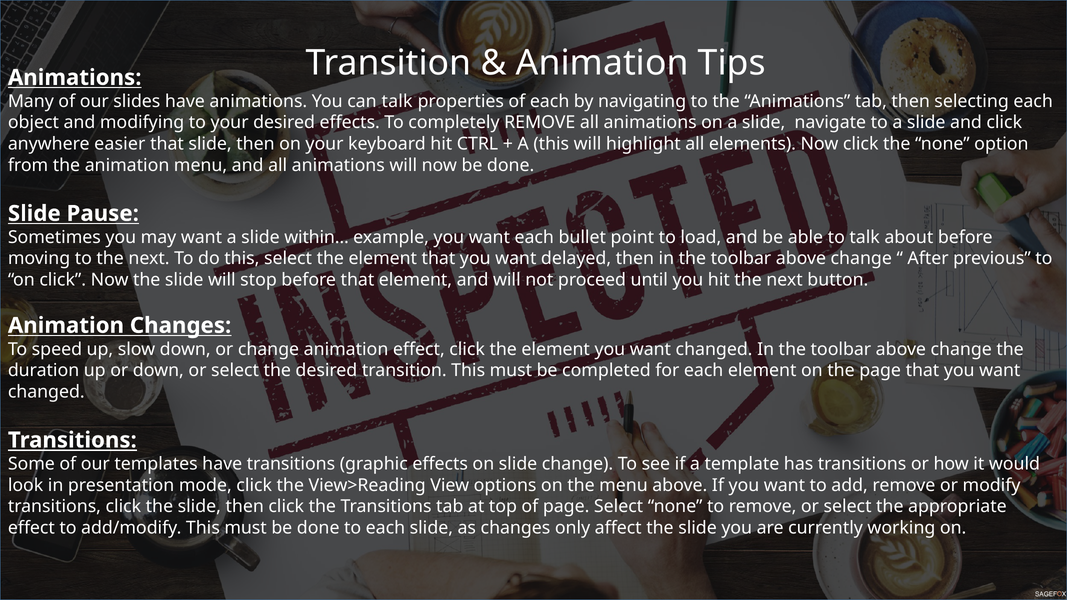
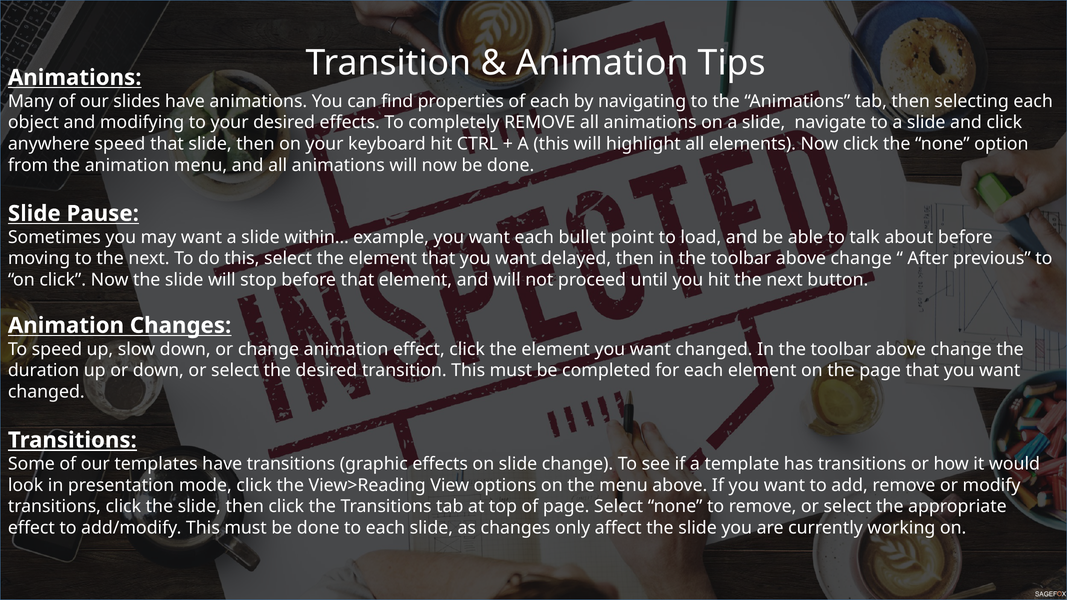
can talk: talk -> find
anywhere easier: easier -> speed
